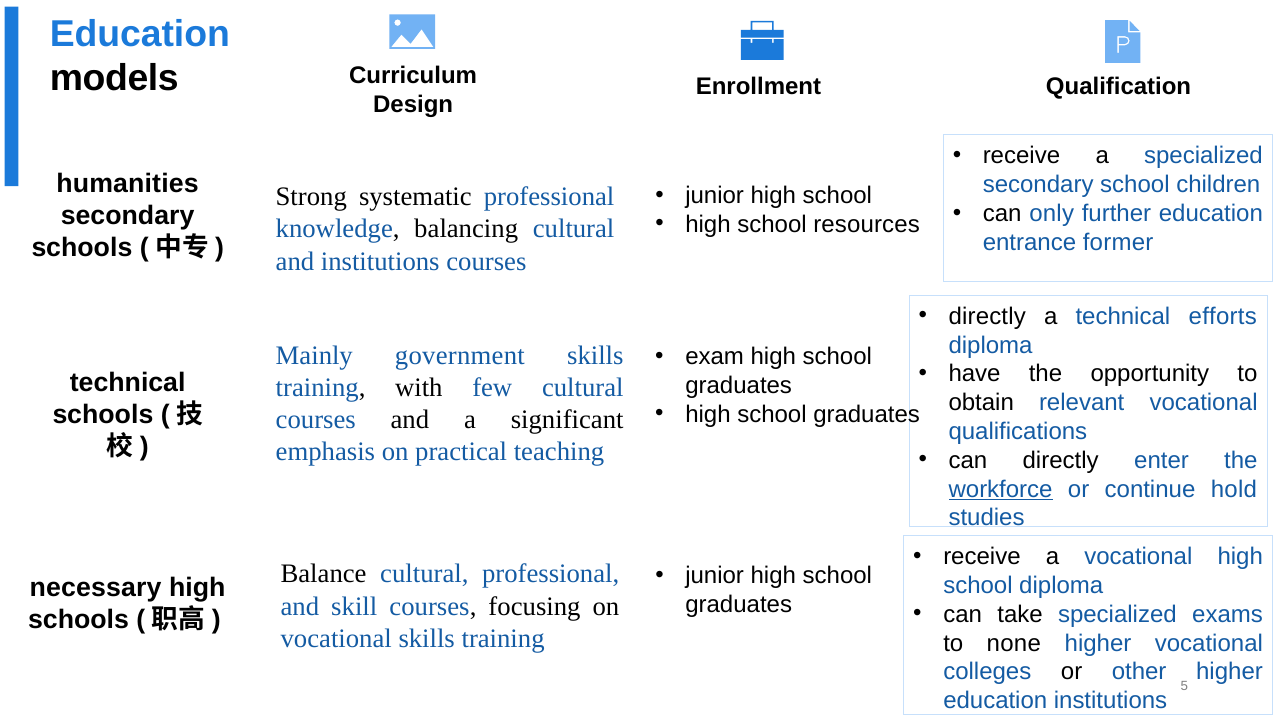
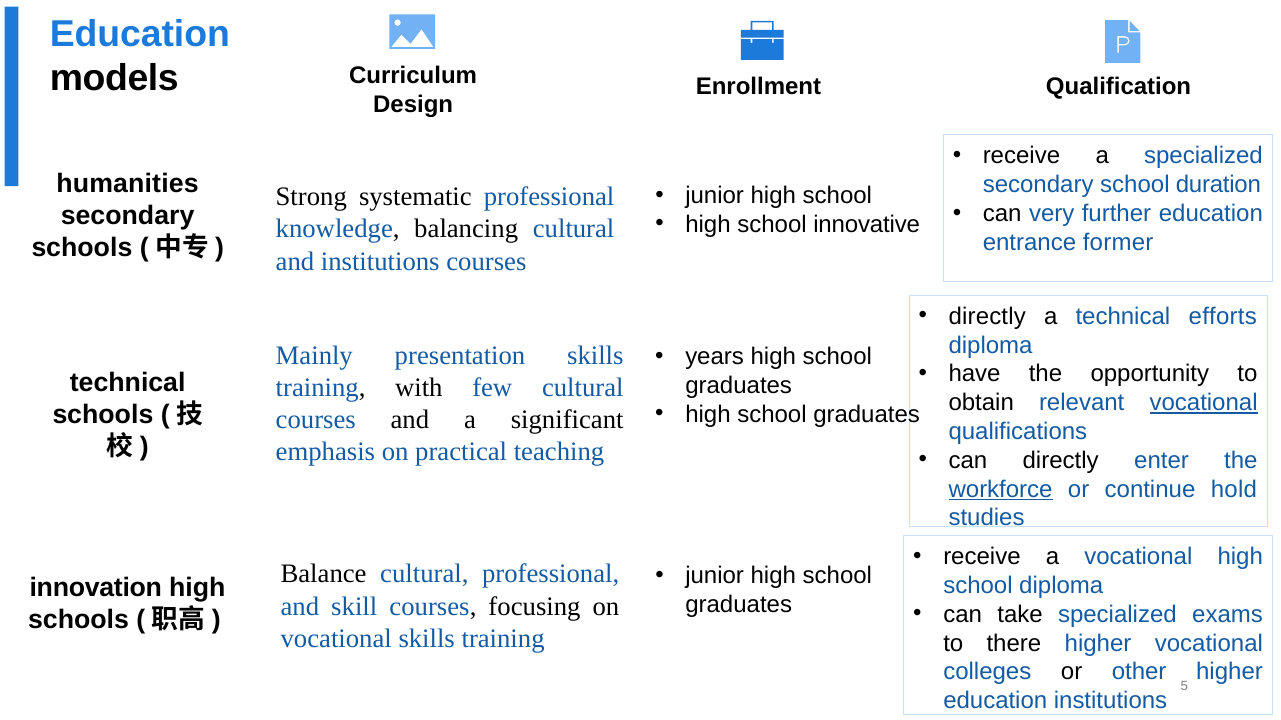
children: children -> duration
only: only -> very
resources: resources -> innovative
government: government -> presentation
exam: exam -> years
vocational at (1204, 403) underline: none -> present
necessary: necessary -> innovation
none: none -> there
